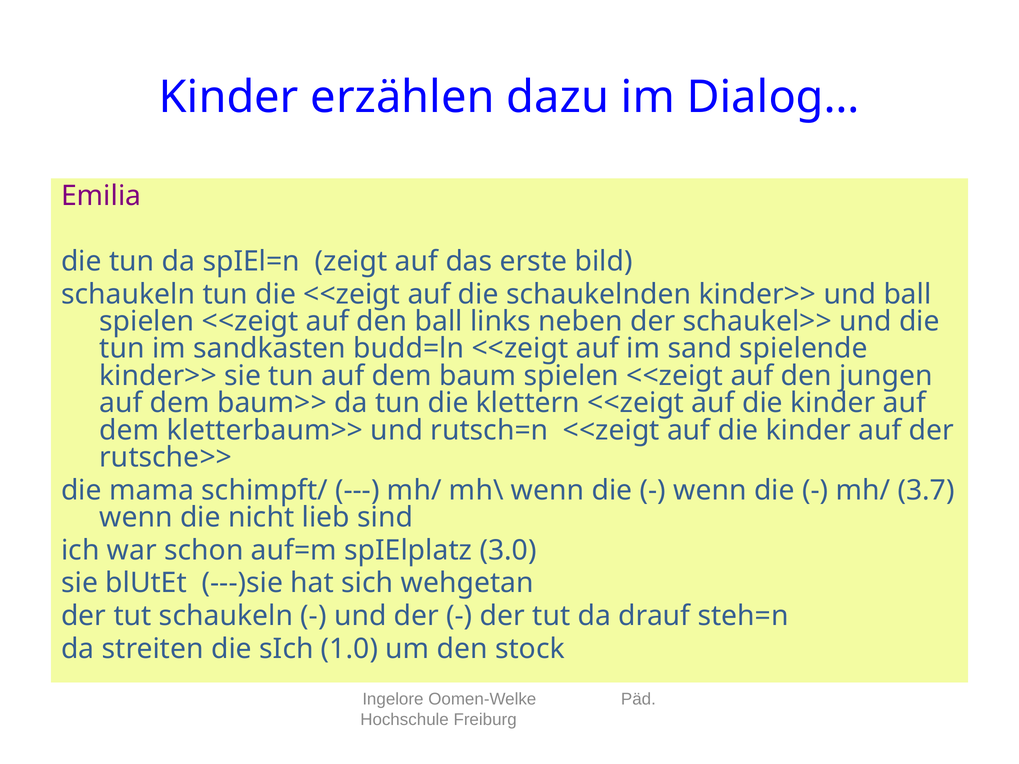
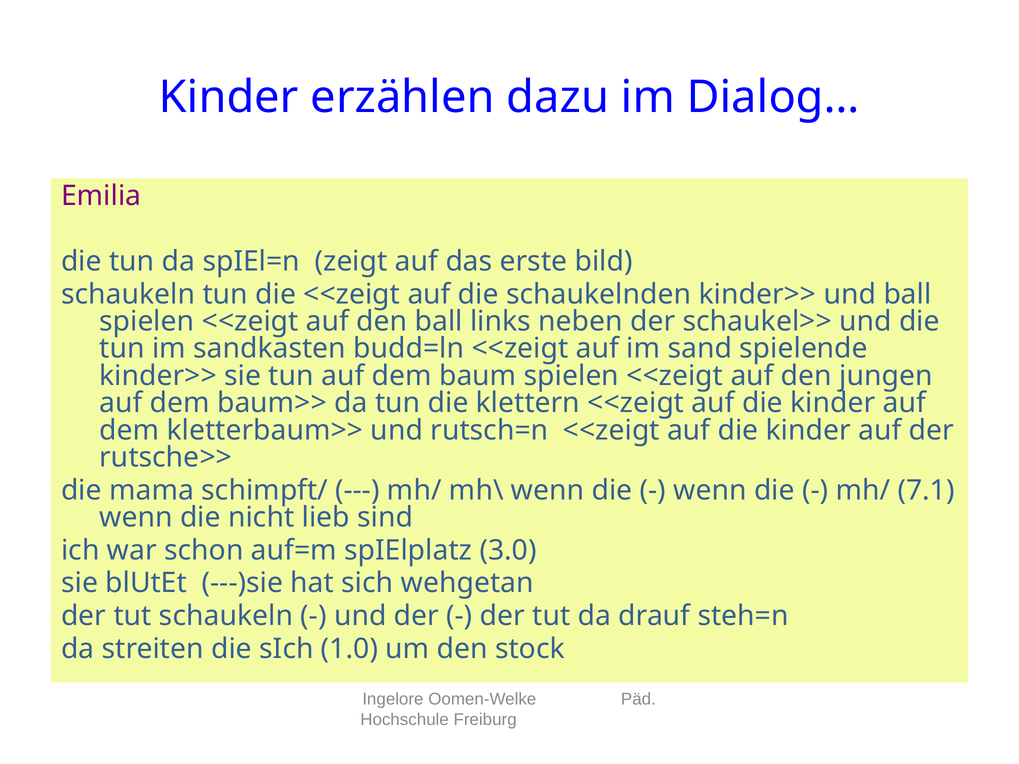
3.7: 3.7 -> 7.1
